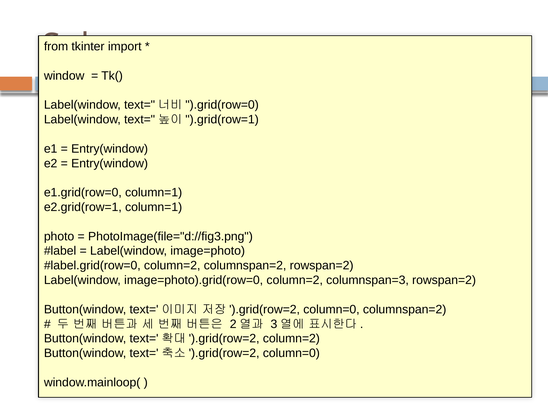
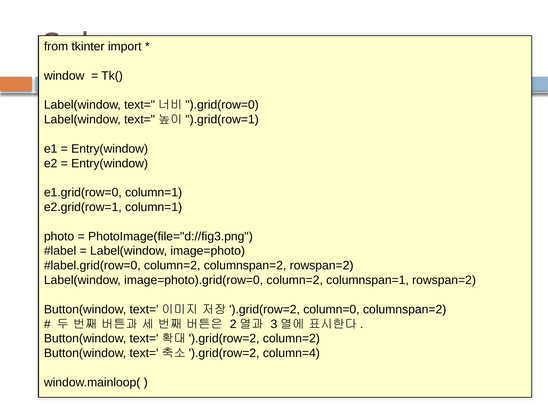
columnspan=3: columnspan=3 -> columnspan=1
column=0 at (291, 353): column=0 -> column=4
